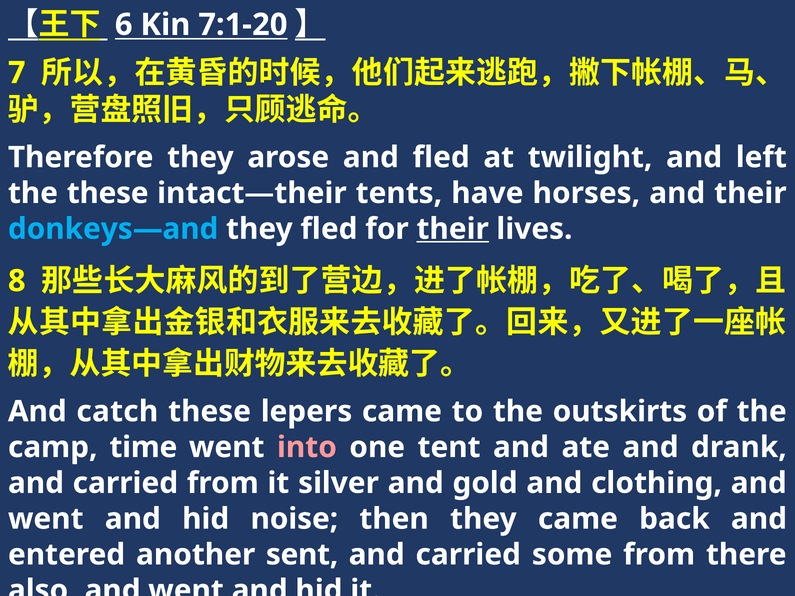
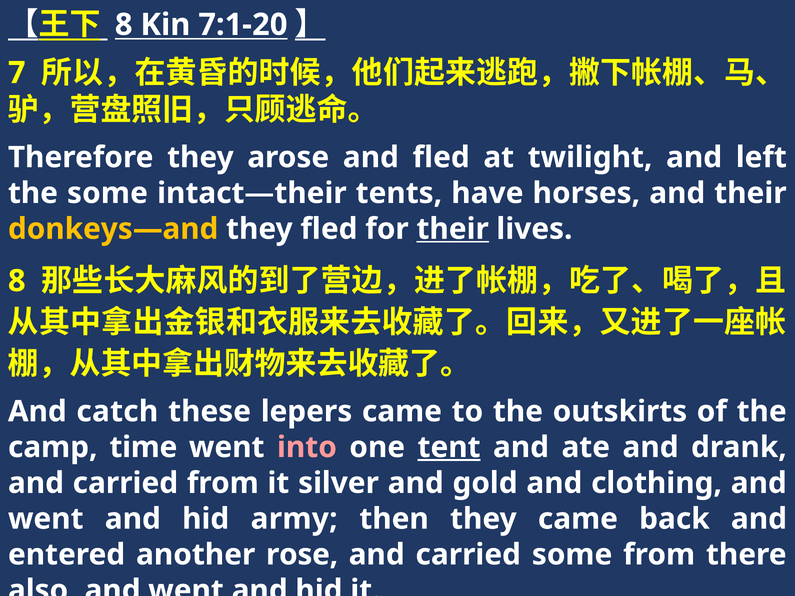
6 at (124, 25): 6 -> 8
the these: these -> some
donkeys—and colour: light blue -> yellow
tent underline: none -> present
noise: noise -> army
sent: sent -> rose
